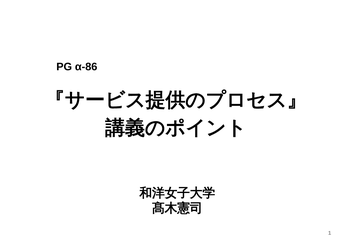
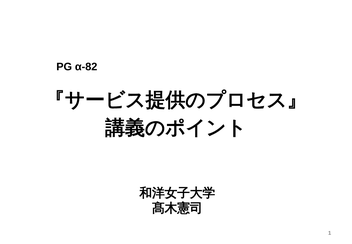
α-86: α-86 -> α-82
